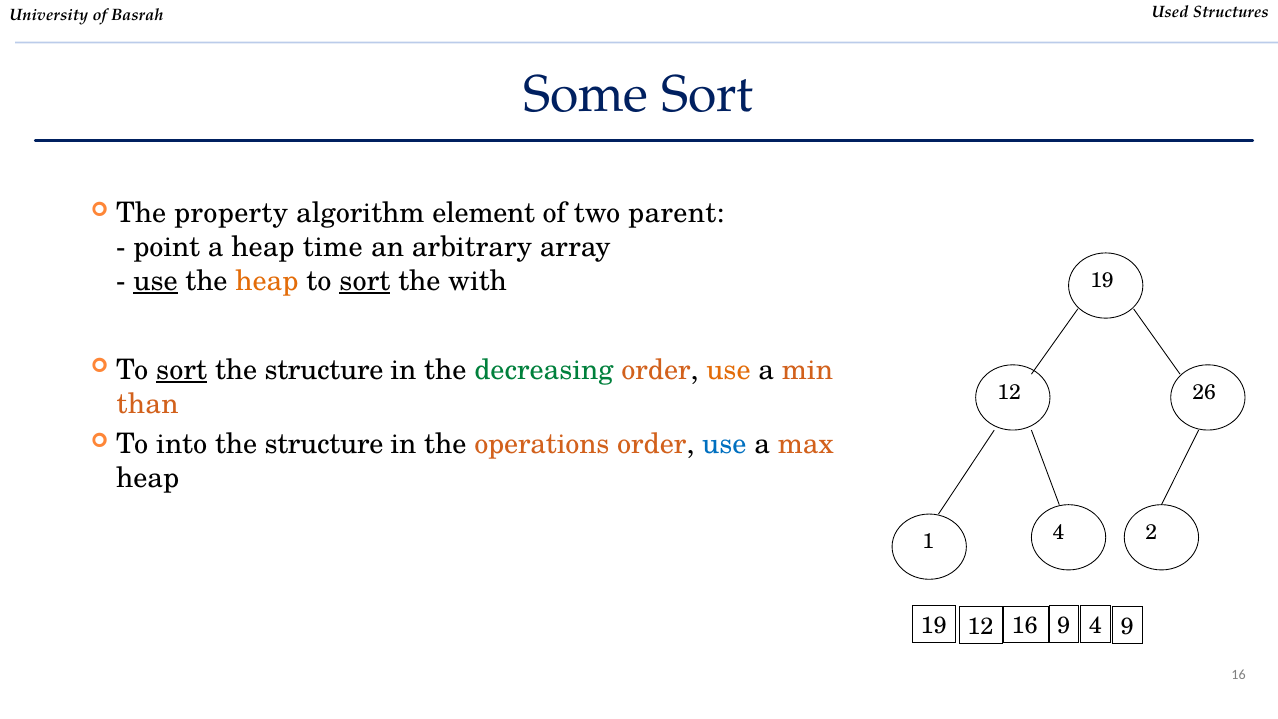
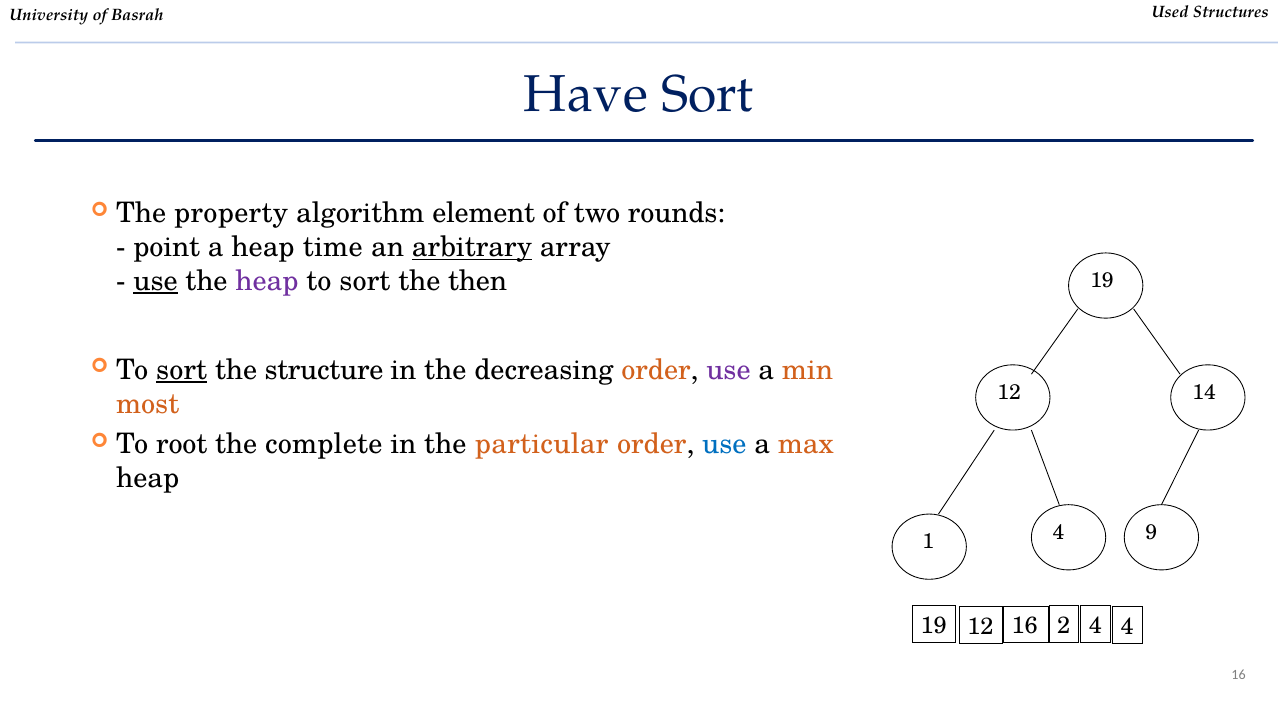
Some: Some -> Have
parent: parent -> rounds
arbitrary underline: none -> present
heap at (267, 281) colour: orange -> purple
sort at (365, 281) underline: present -> none
with: with -> then
decreasing colour: green -> black
use at (728, 370) colour: orange -> purple
26: 26 -> 14
than: than -> most
into: into -> root
structure at (324, 445): structure -> complete
operations: operations -> particular
2: 2 -> 9
16 9: 9 -> 2
4 9: 9 -> 4
